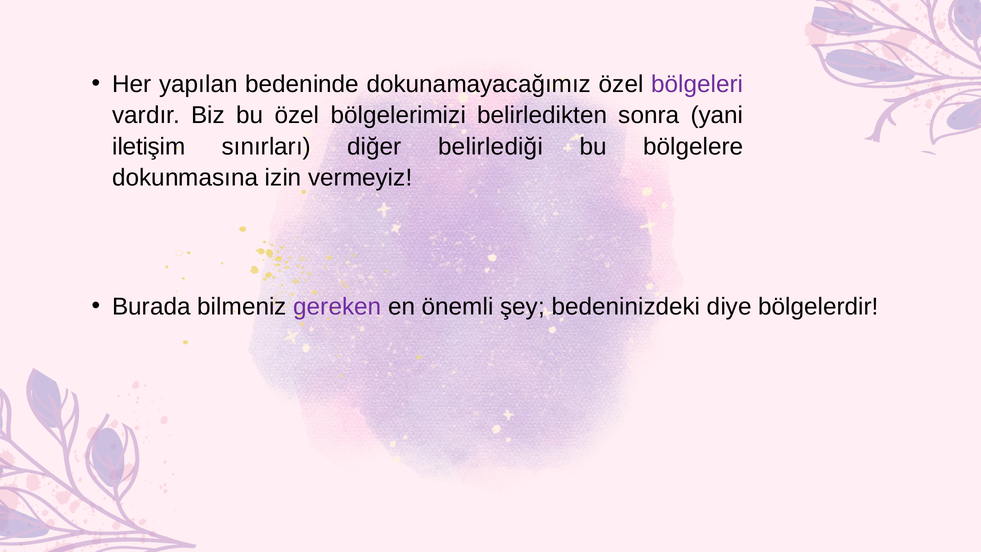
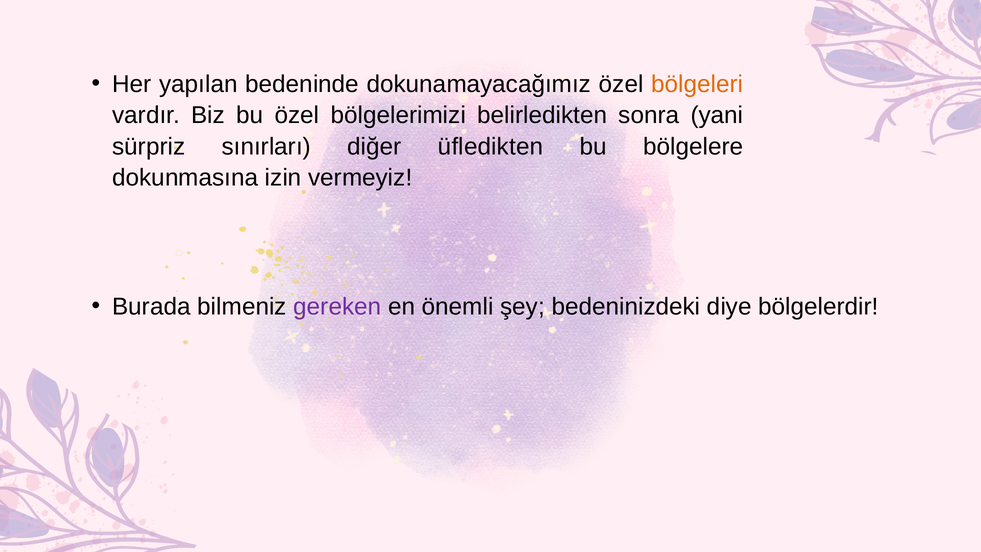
bölgeleri colour: purple -> orange
iletişim: iletişim -> sürpriz
belirlediği: belirlediği -> üfledikten
